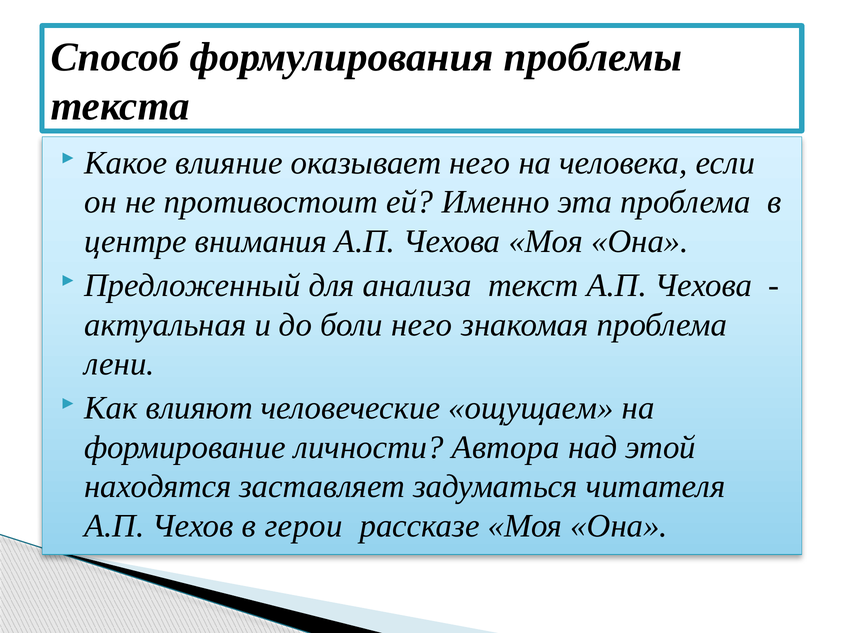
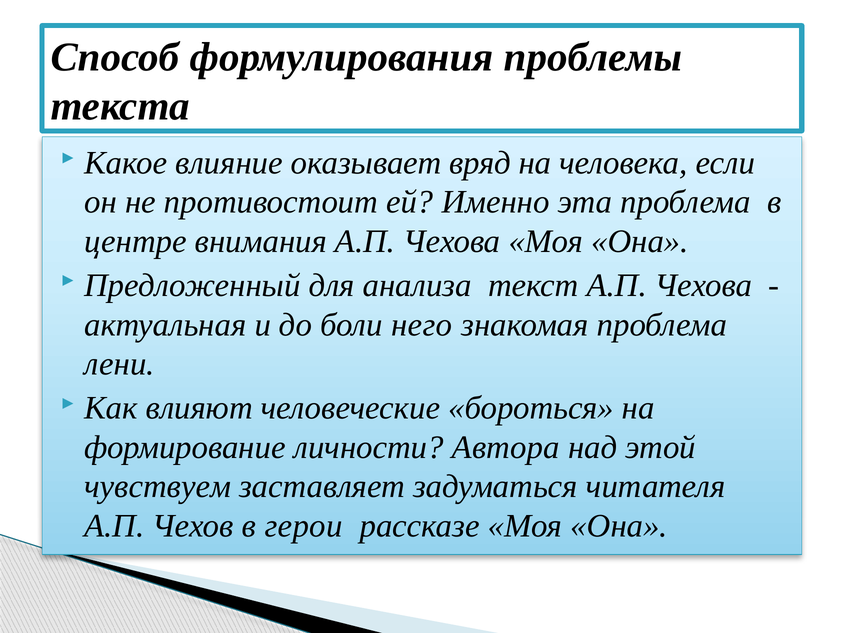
оказывает него: него -> вряд
ощущаем: ощущаем -> бороться
находятся: находятся -> чувствуем
